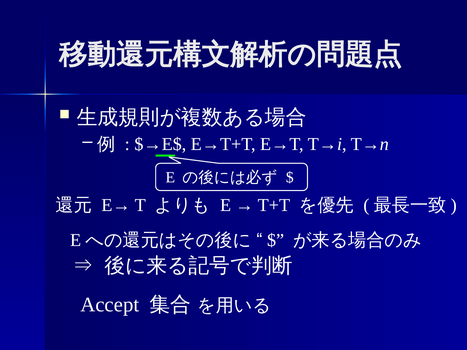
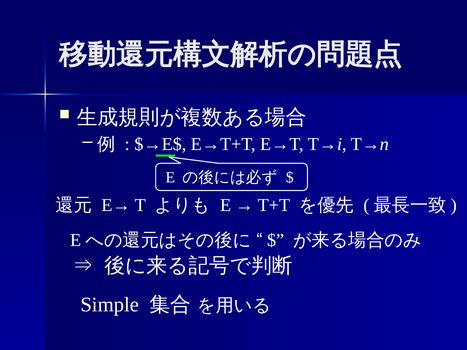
Accept: Accept -> Simple
